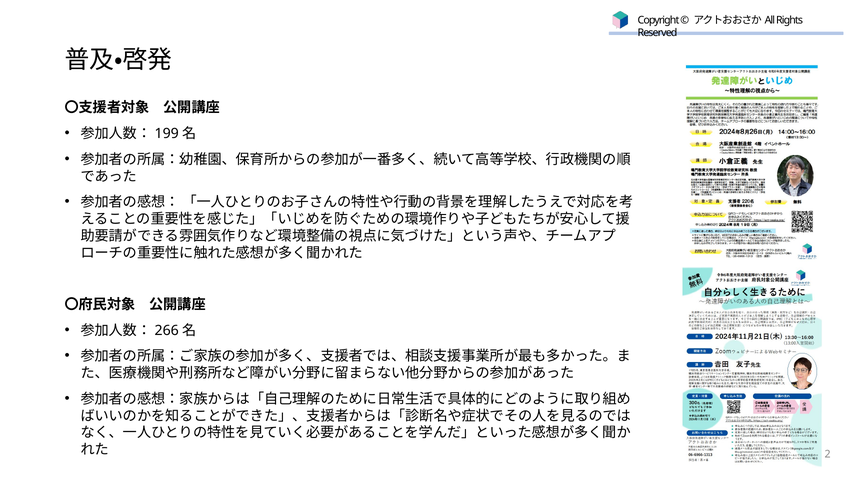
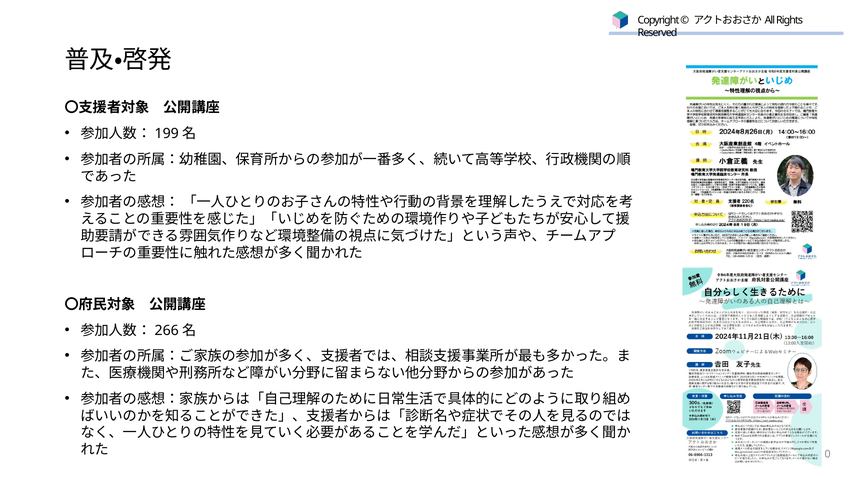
2: 2 -> 0
